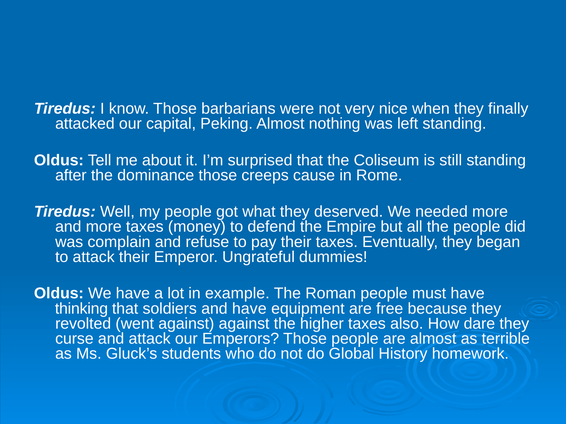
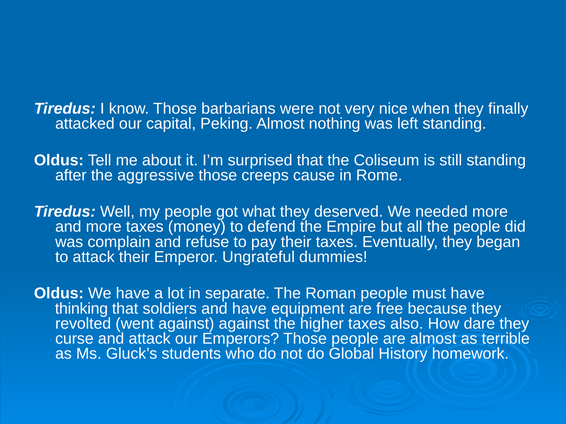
dominance: dominance -> aggressive
example: example -> separate
